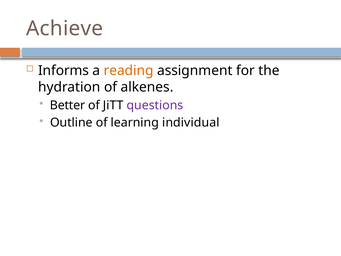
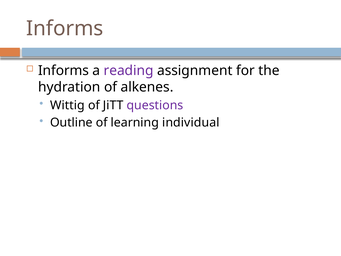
Achieve at (65, 28): Achieve -> Informs
reading colour: orange -> purple
Better: Better -> Wittig
